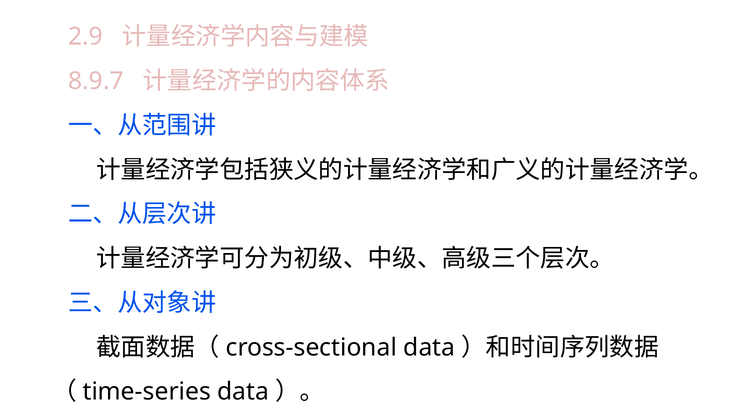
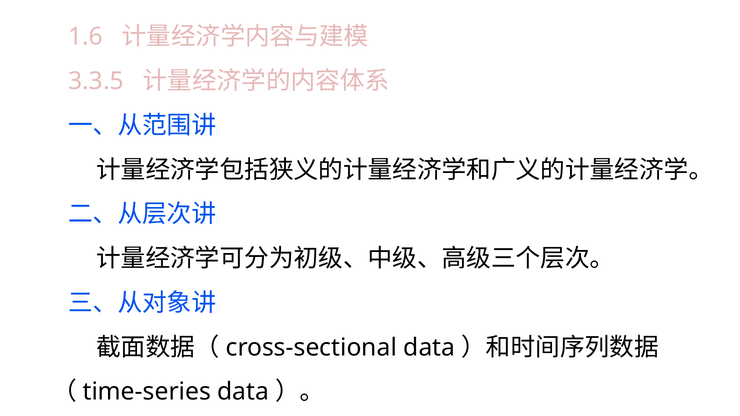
2.9: 2.9 -> 1.6
8.9.7: 8.9.7 -> 3.3.5
